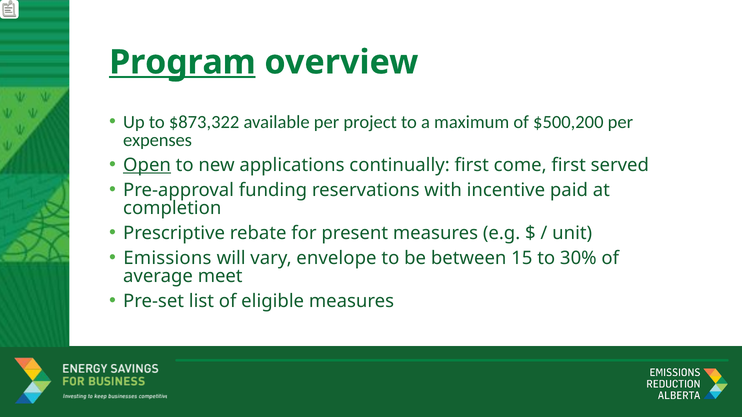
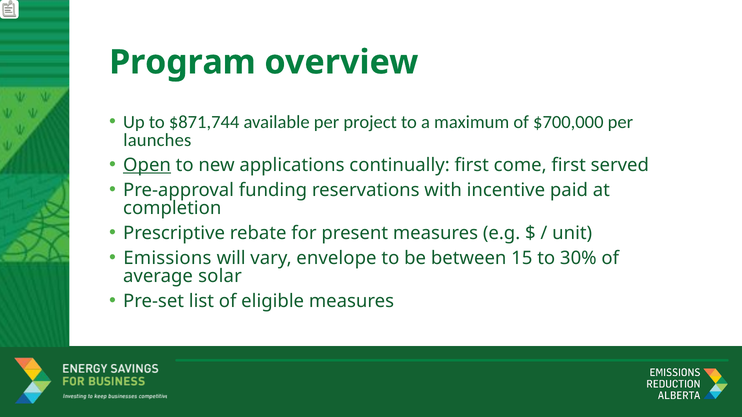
Program underline: present -> none
$873,322: $873,322 -> $871,744
$500,200: $500,200 -> $700,000
expenses: expenses -> launches
meet: meet -> solar
